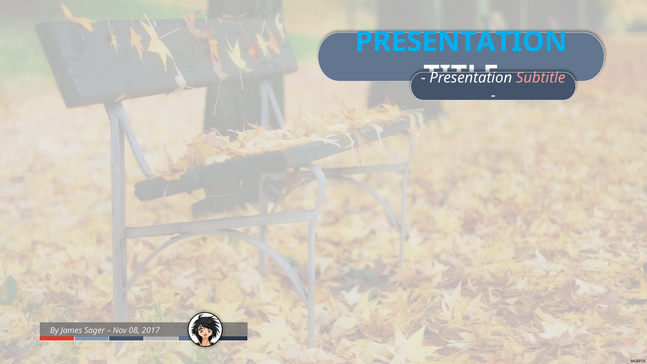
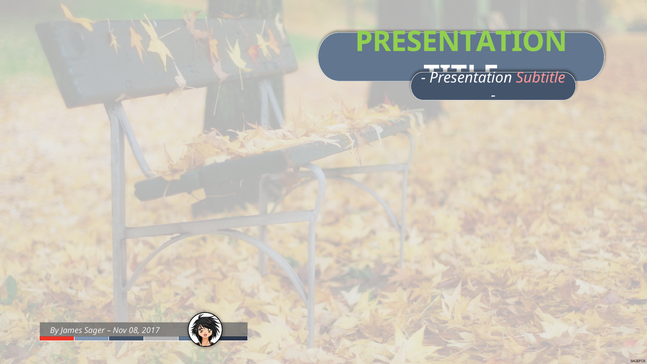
PRESENTATION at (461, 42) colour: light blue -> light green
